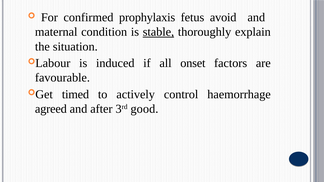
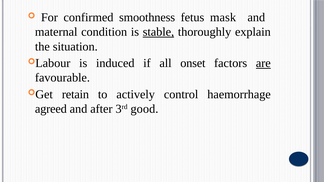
prophylaxis: prophylaxis -> smoothness
avoid: avoid -> mask
are underline: none -> present
timed: timed -> retain
